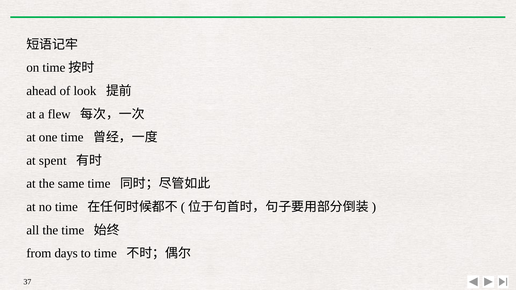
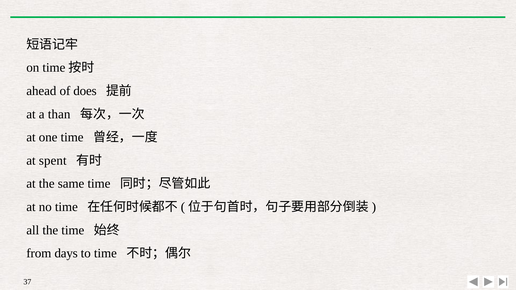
look: look -> does
flew: flew -> than
